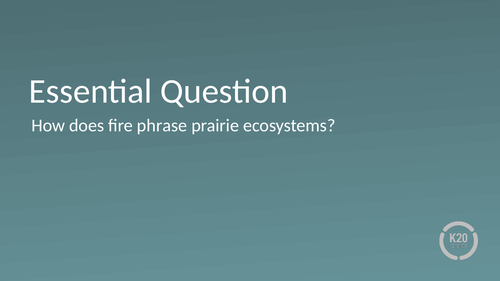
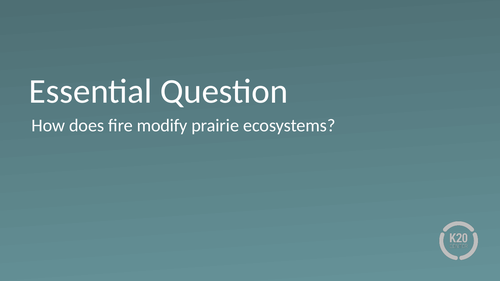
phrase: phrase -> modify
